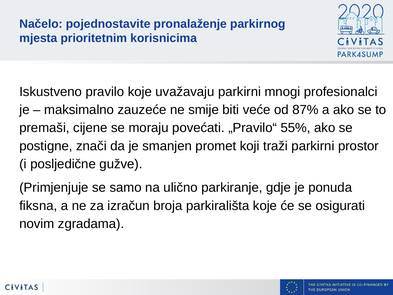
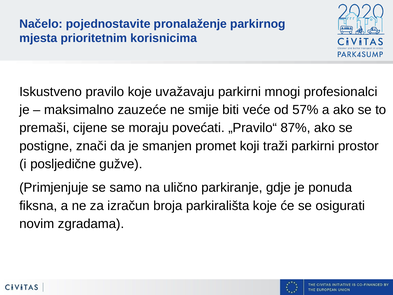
87%: 87% -> 57%
55%: 55% -> 87%
